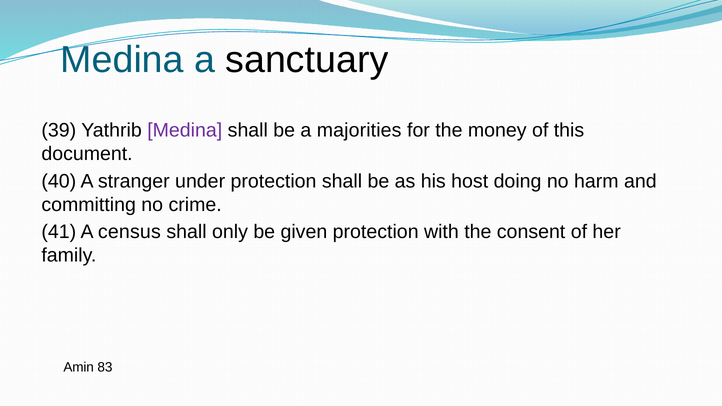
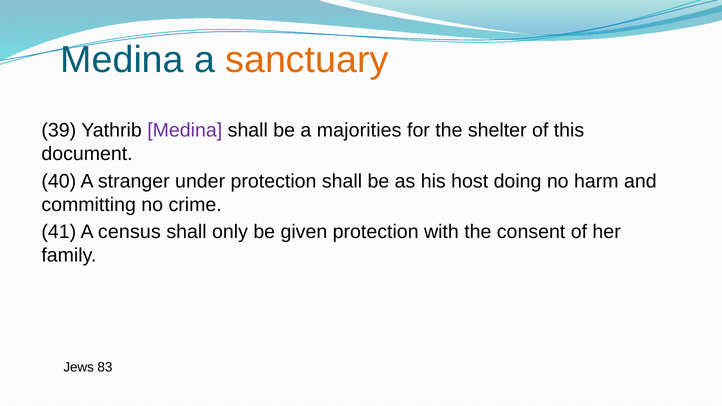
sanctuary colour: black -> orange
money: money -> shelter
Amin: Amin -> Jews
